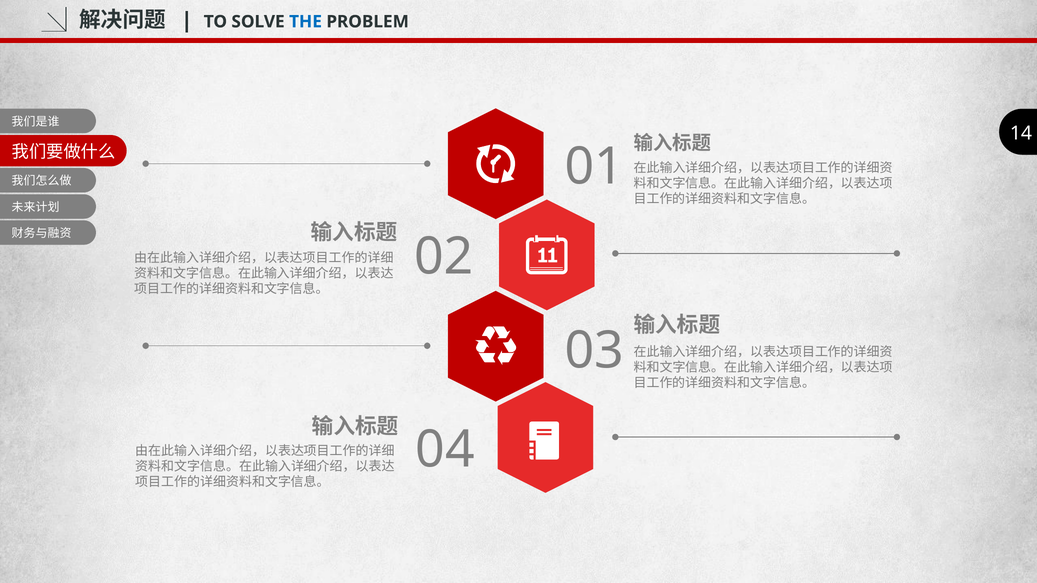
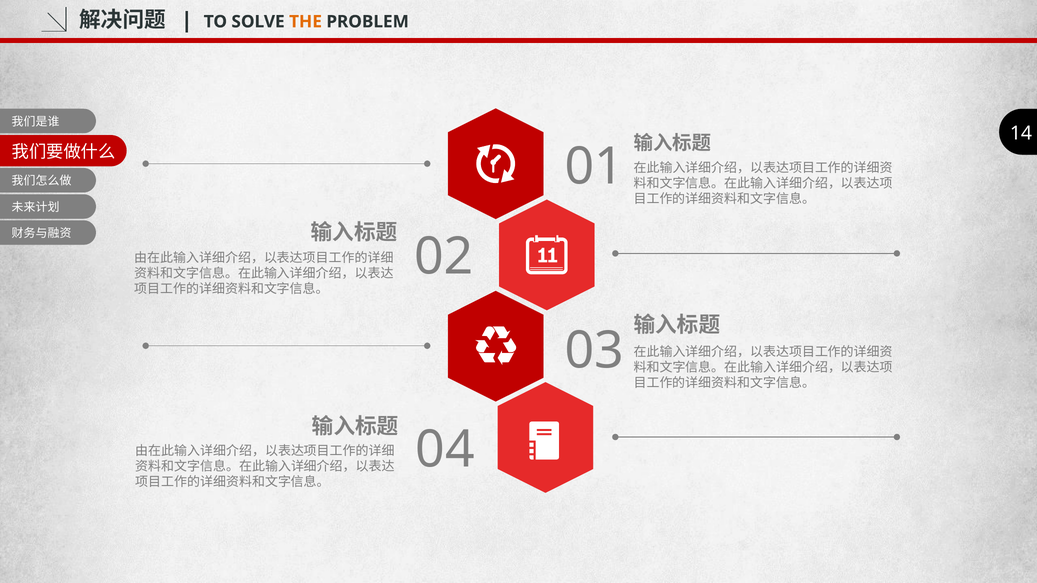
THE colour: blue -> orange
